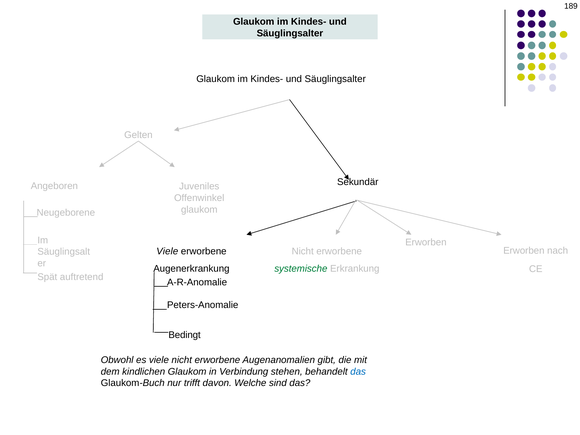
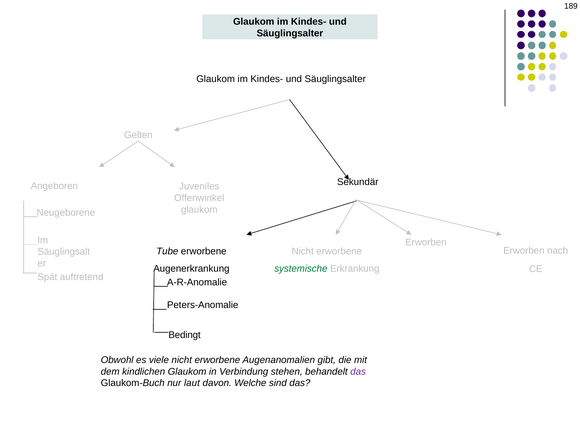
Viele at (167, 251): Viele -> Tube
das at (358, 371) colour: blue -> purple
trifft: trifft -> laut
